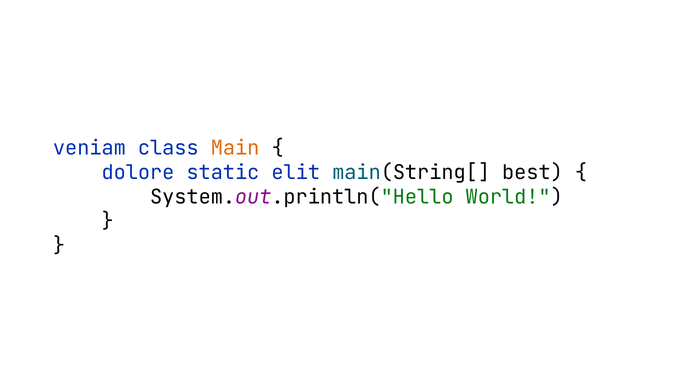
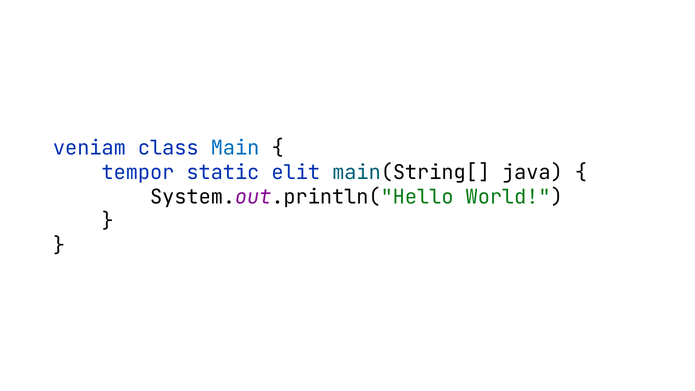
Main colour: orange -> blue
dolore: dolore -> tempor
best: best -> java
